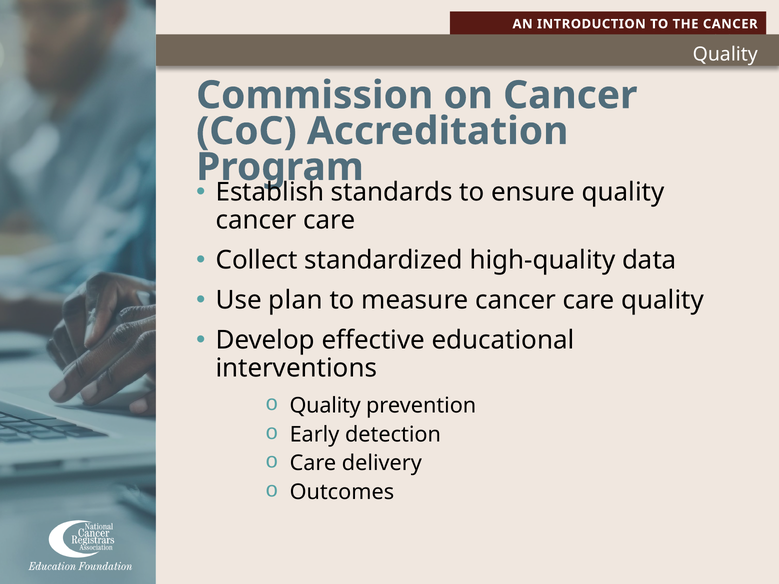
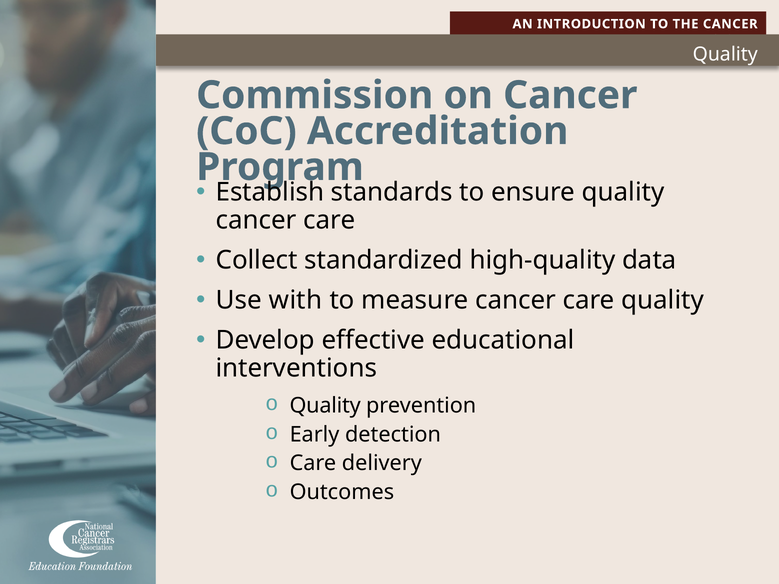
plan: plan -> with
